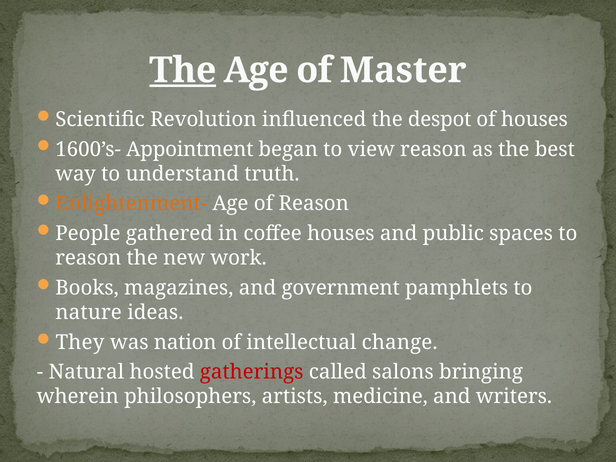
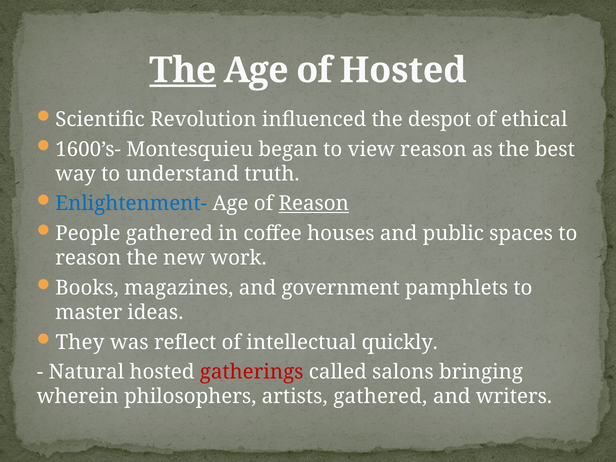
of Master: Master -> Hosted
of houses: houses -> ethical
Appointment: Appointment -> Montesquieu
Enlightenment- colour: orange -> blue
Reason at (314, 204) underline: none -> present
nature: nature -> master
nation: nation -> reflect
change: change -> quickly
artists medicine: medicine -> gathered
